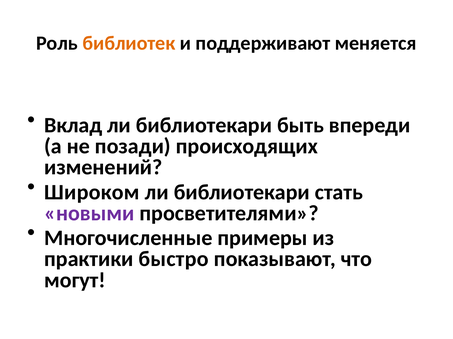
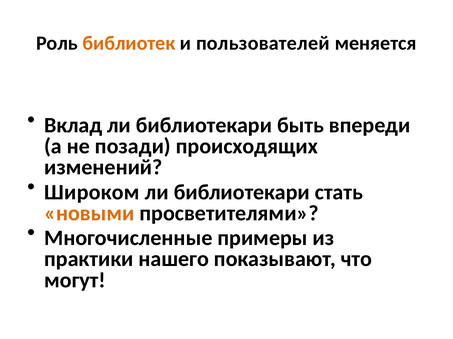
поддерживают: поддерживают -> пользователей
новыми colour: purple -> orange
быстро: быстро -> нашего
